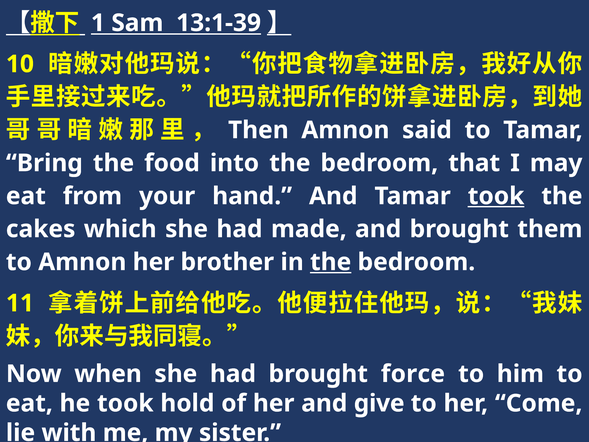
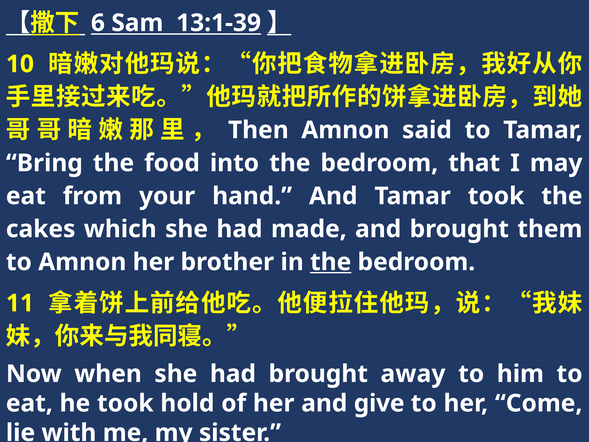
1: 1 -> 6
took at (496, 196) underline: present -> none
force: force -> away
